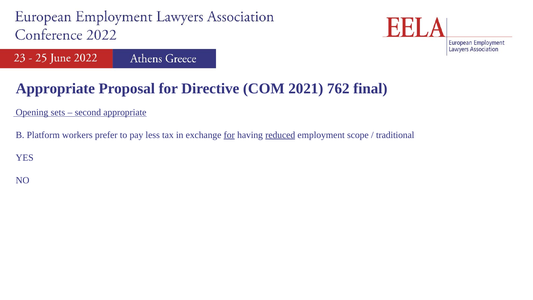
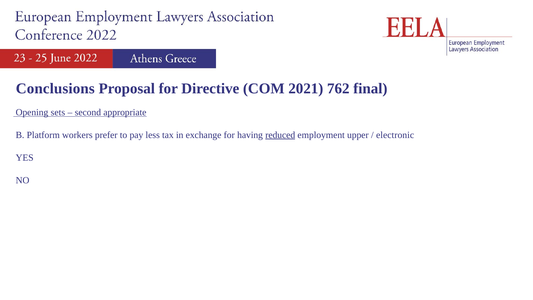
Appropriate at (55, 88): Appropriate -> Conclusions
for at (229, 135) underline: present -> none
scope: scope -> upper
traditional: traditional -> electronic
